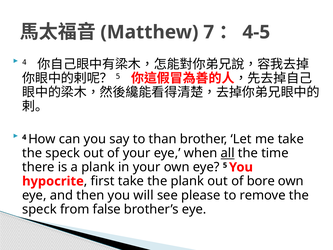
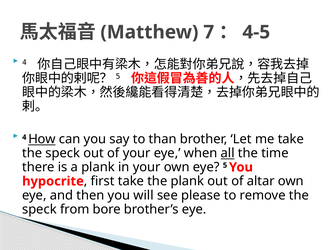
How underline: none -> present
bore: bore -> altar
false: false -> bore
